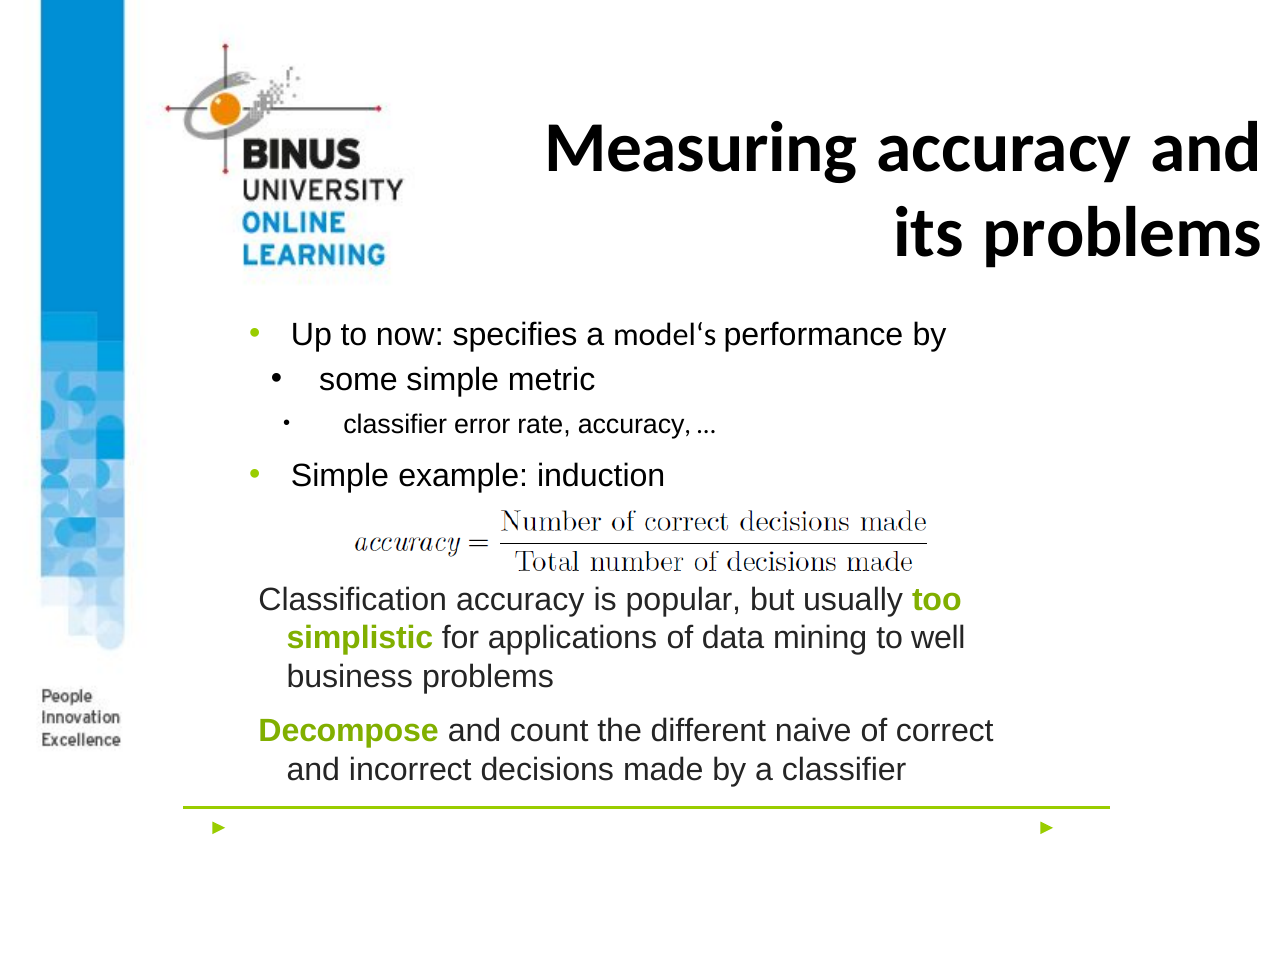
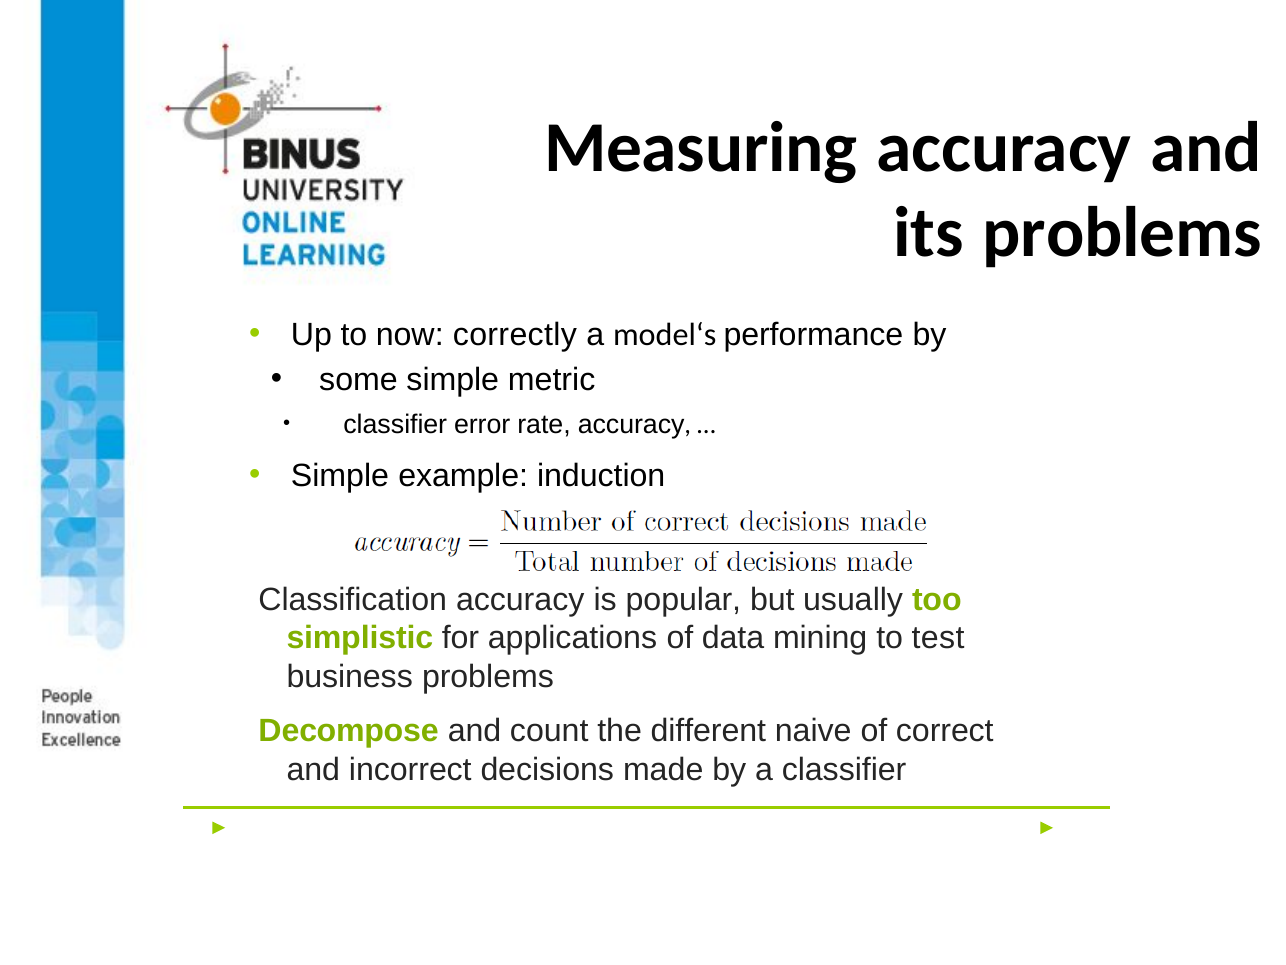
specifies: specifies -> correctly
well: well -> test
